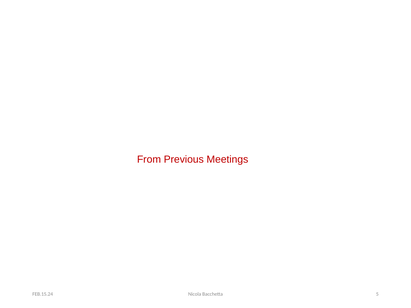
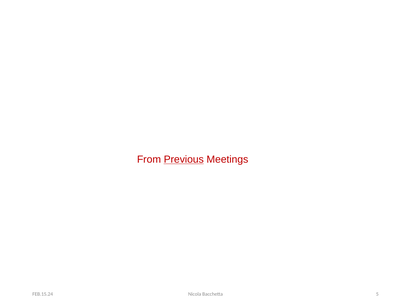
Previous underline: none -> present
